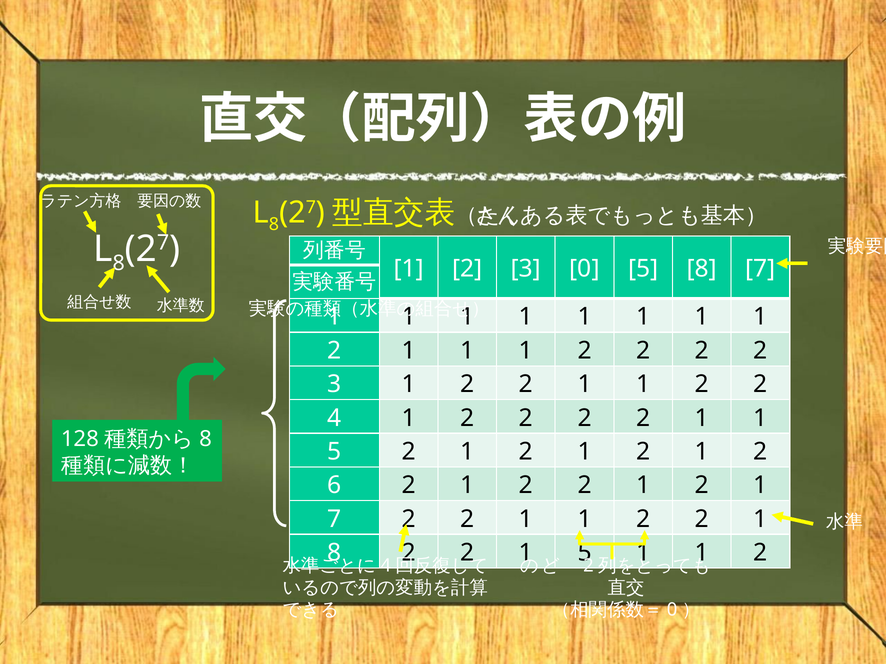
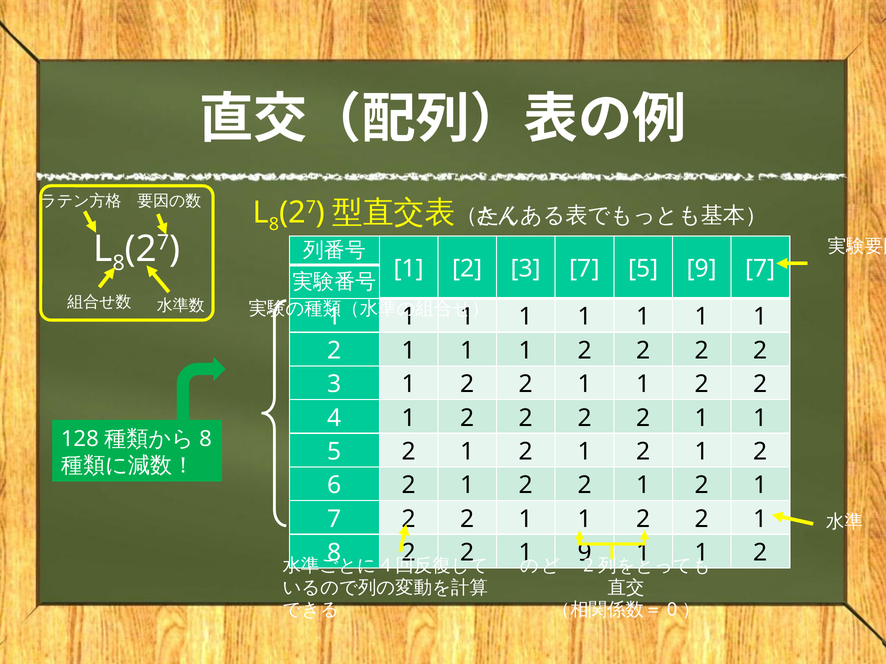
3 0: 0 -> 7
5 8: 8 -> 9
5 at (585, 553): 5 -> 9
